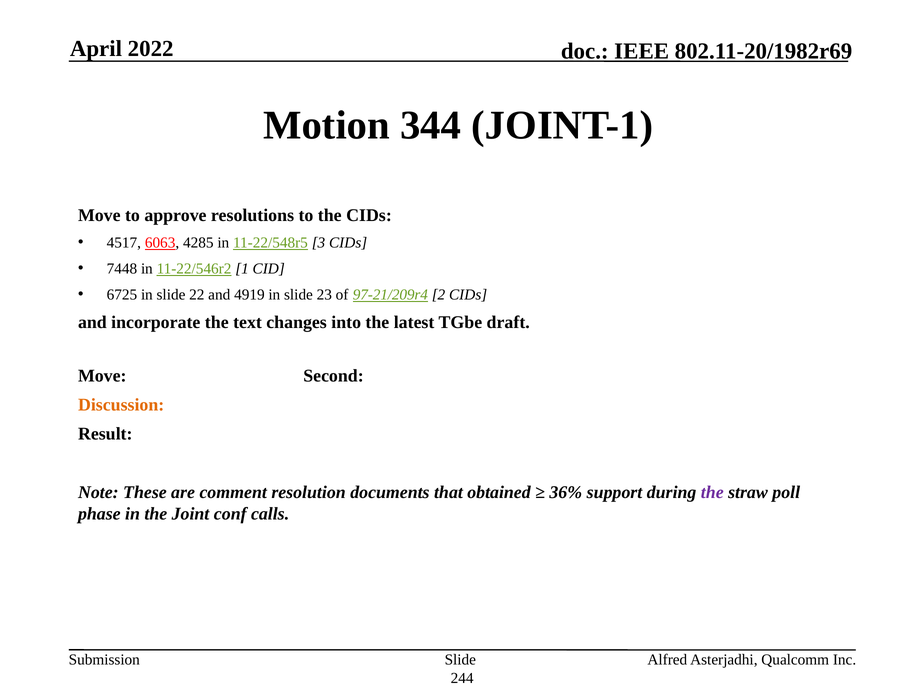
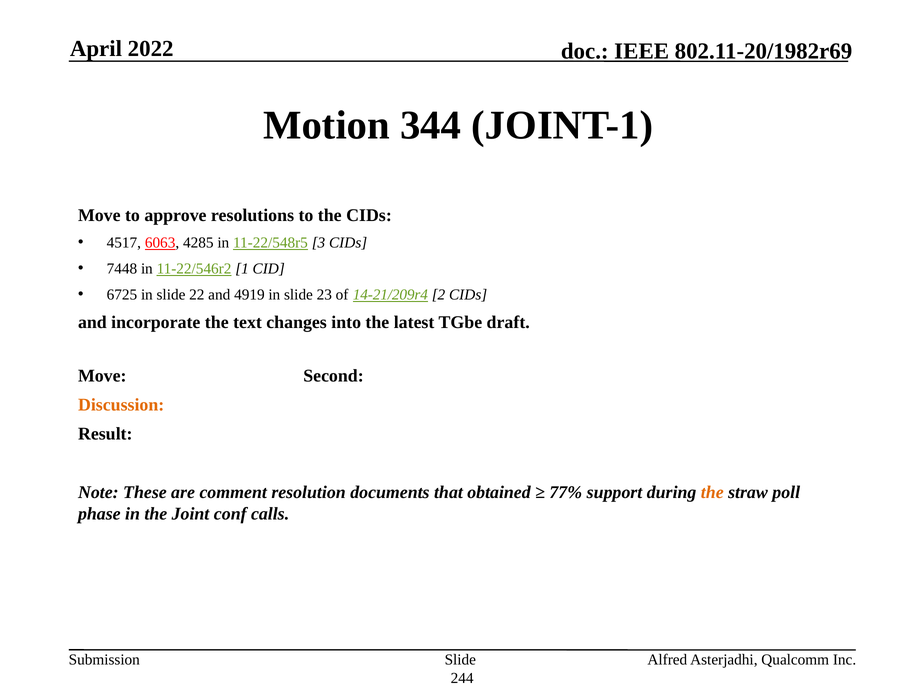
97-21/209r4: 97-21/209r4 -> 14-21/209r4
36%: 36% -> 77%
the at (712, 492) colour: purple -> orange
